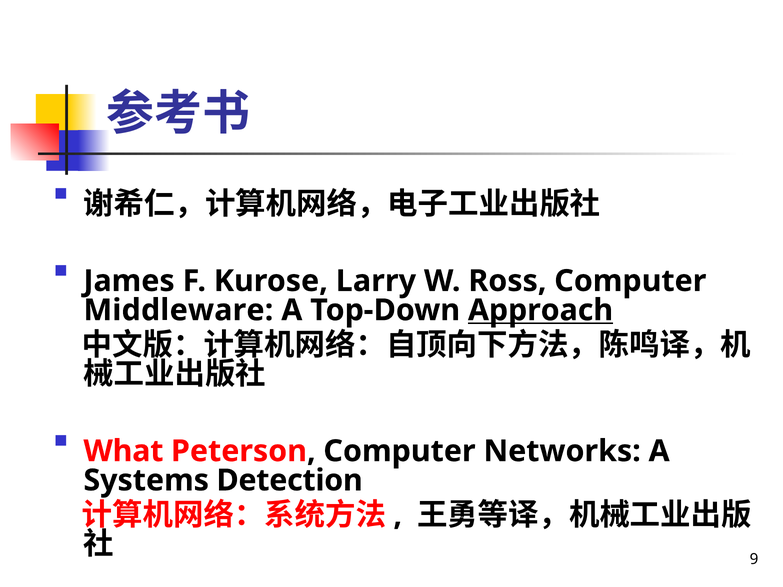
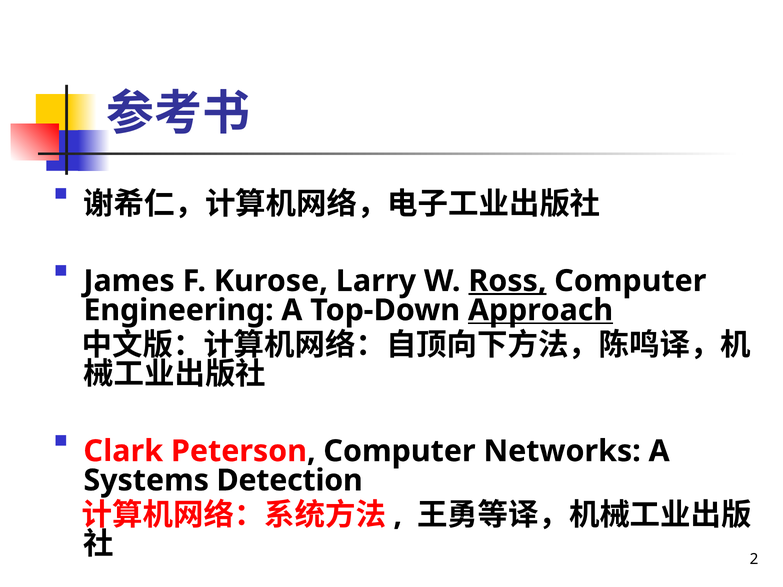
Ross underline: none -> present
Middleware: Middleware -> Engineering
What: What -> Clark
9: 9 -> 2
